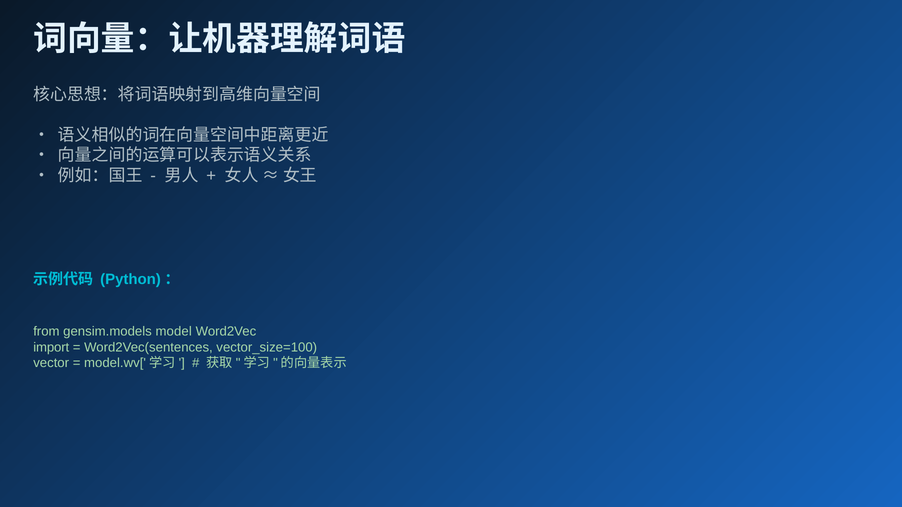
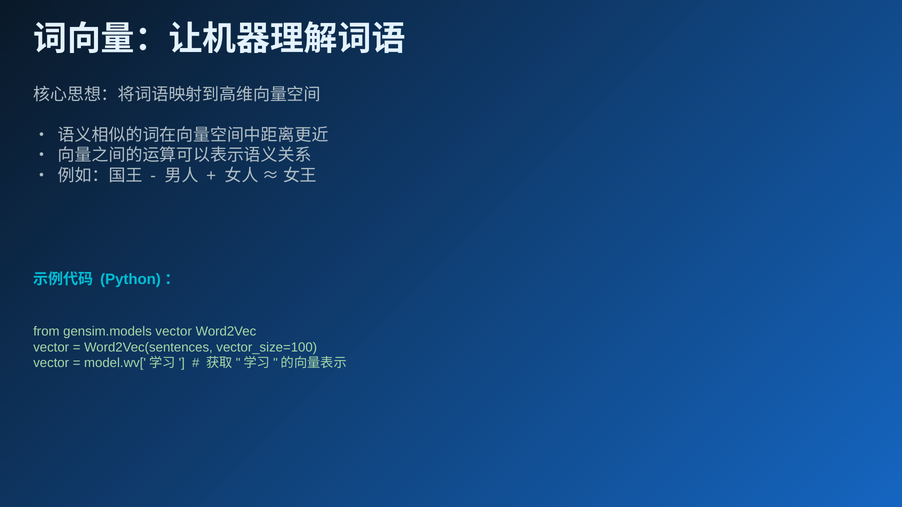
gensim.models model: model -> vector
import at (51, 348): import -> vector
